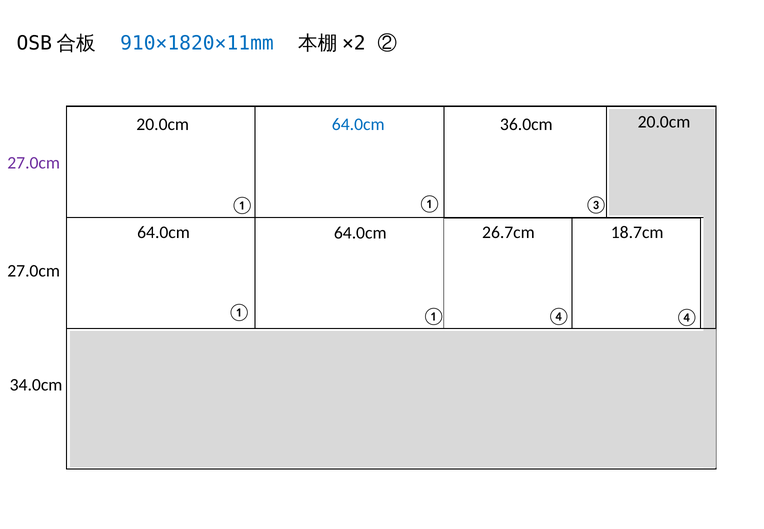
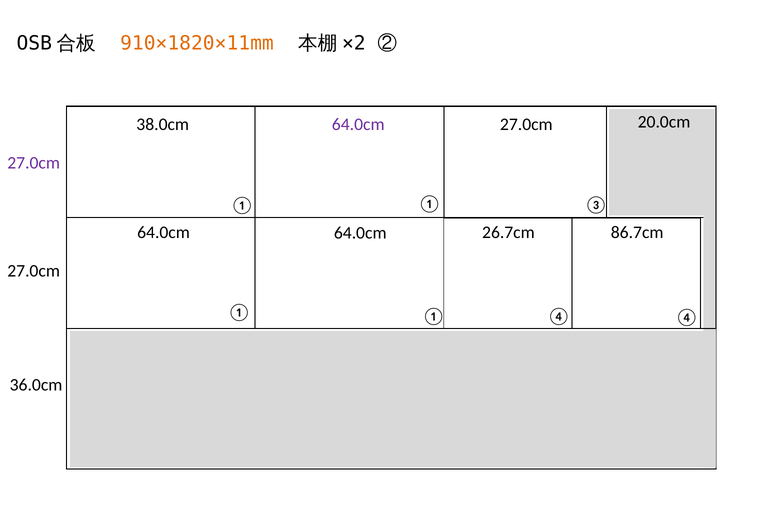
910×1820×11mm colour: blue -> orange
20.0cm at (163, 124): 20.0cm -> 38.0cm
64.0cm at (358, 124) colour: blue -> purple
36.0cm at (526, 124): 36.0cm -> 27.0cm
18.7cm: 18.7cm -> 86.7cm
34.0cm: 34.0cm -> 36.0cm
